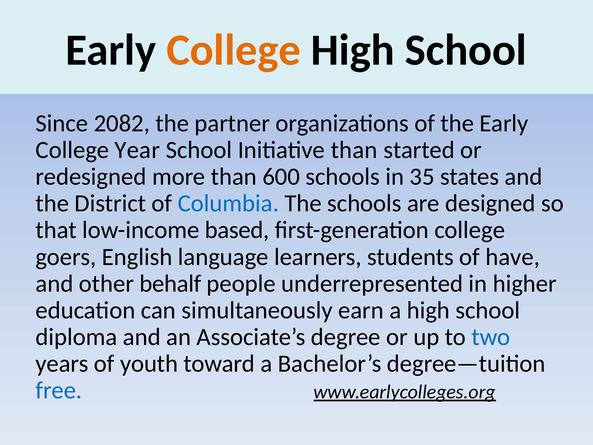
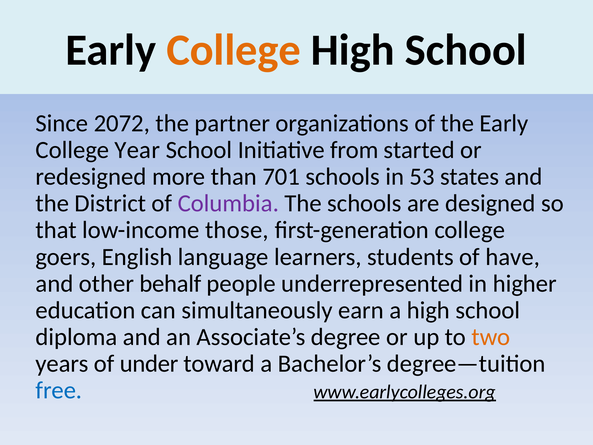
2082: 2082 -> 2072
Initiative than: than -> from
600: 600 -> 701
35: 35 -> 53
Columbia colour: blue -> purple
based: based -> those
two colour: blue -> orange
youth: youth -> under
